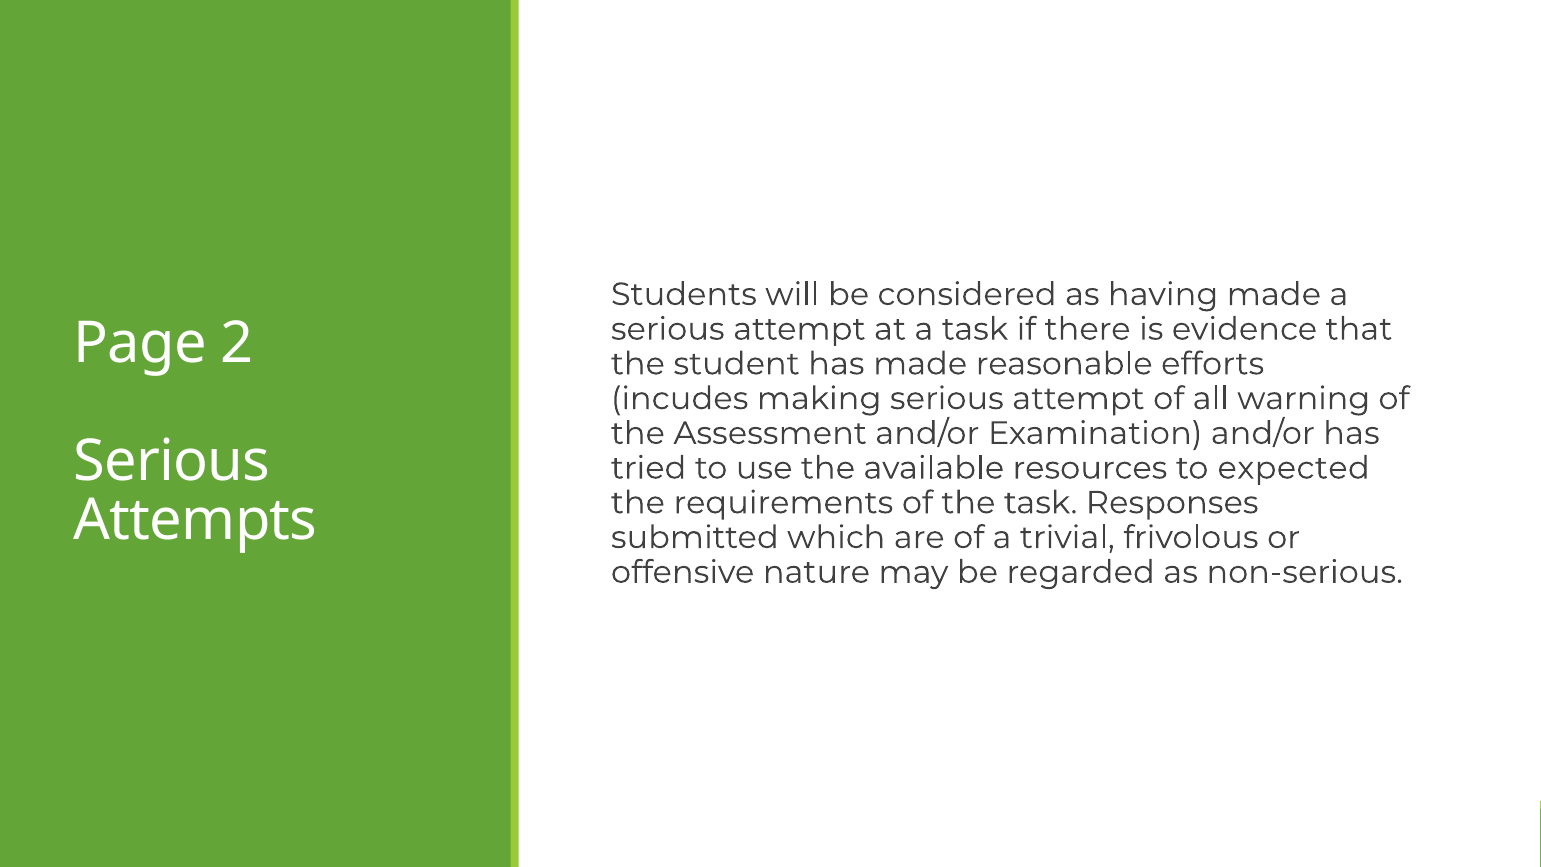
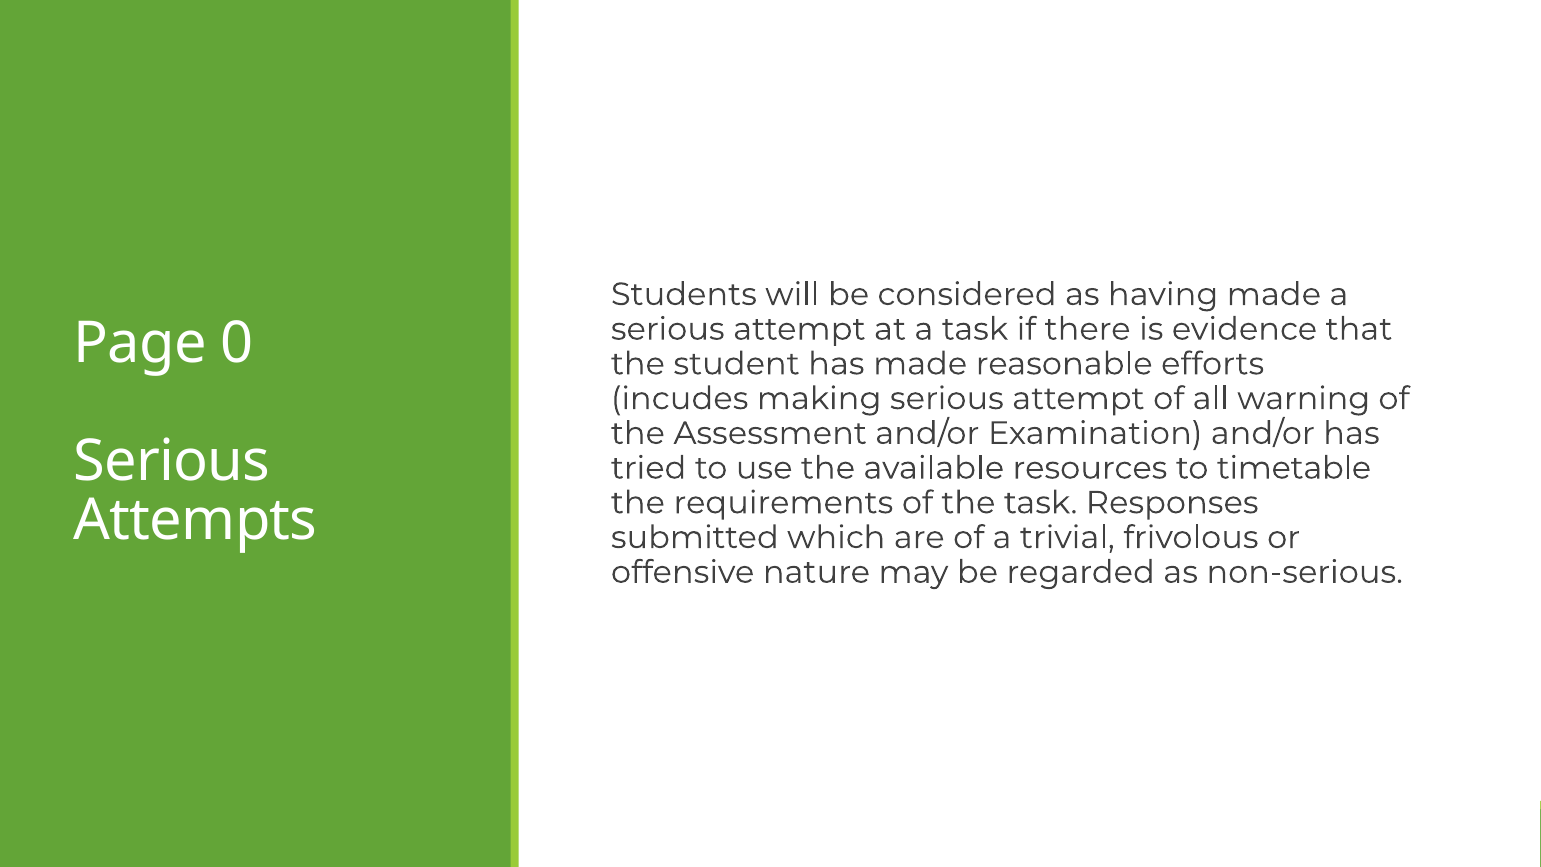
2: 2 -> 0
expected: expected -> timetable
